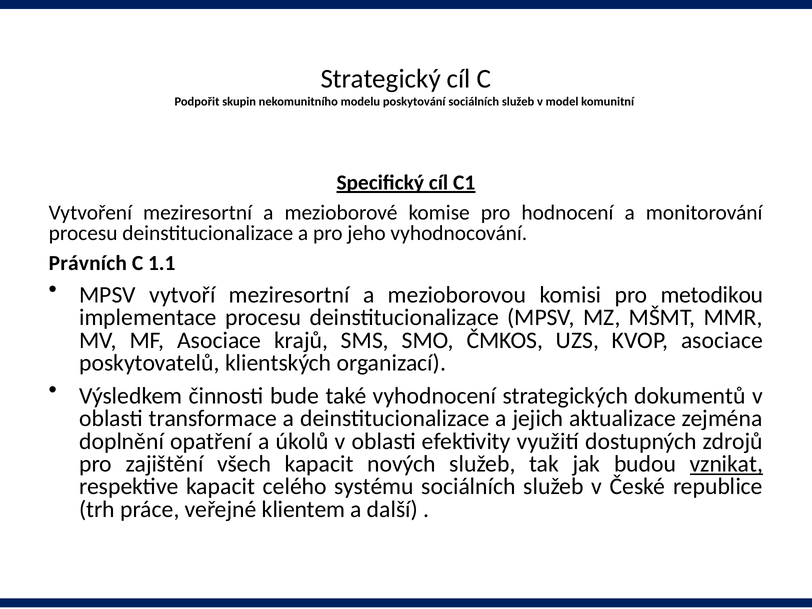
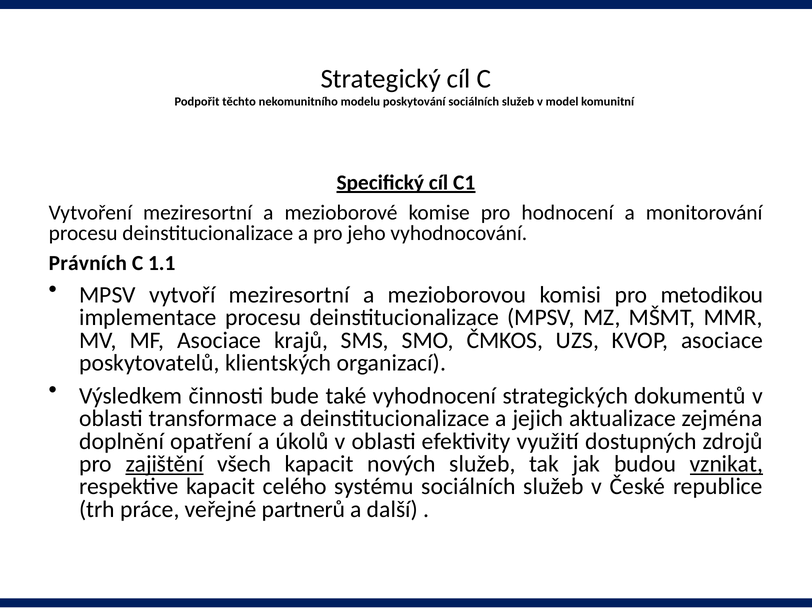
skupin: skupin -> těchto
zajištění underline: none -> present
klientem: klientem -> partnerů
